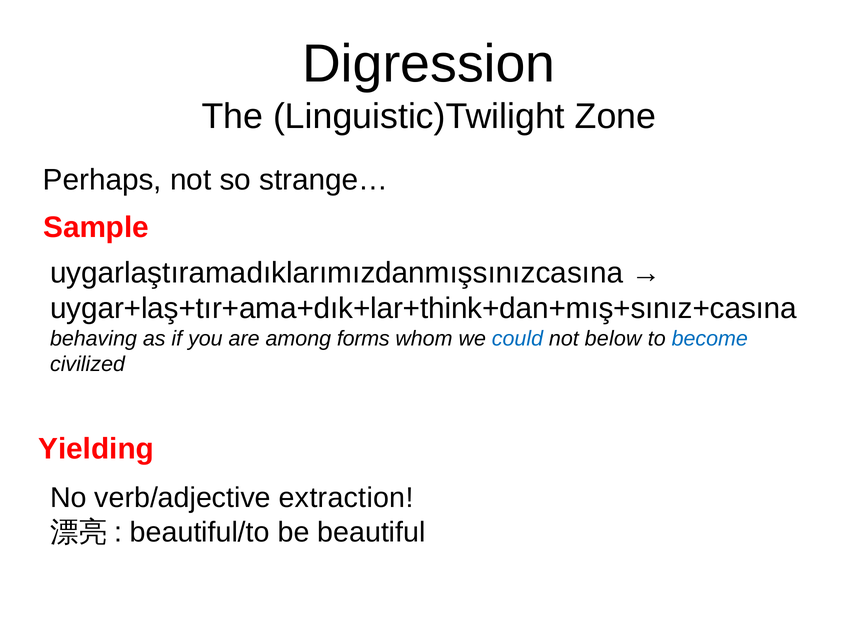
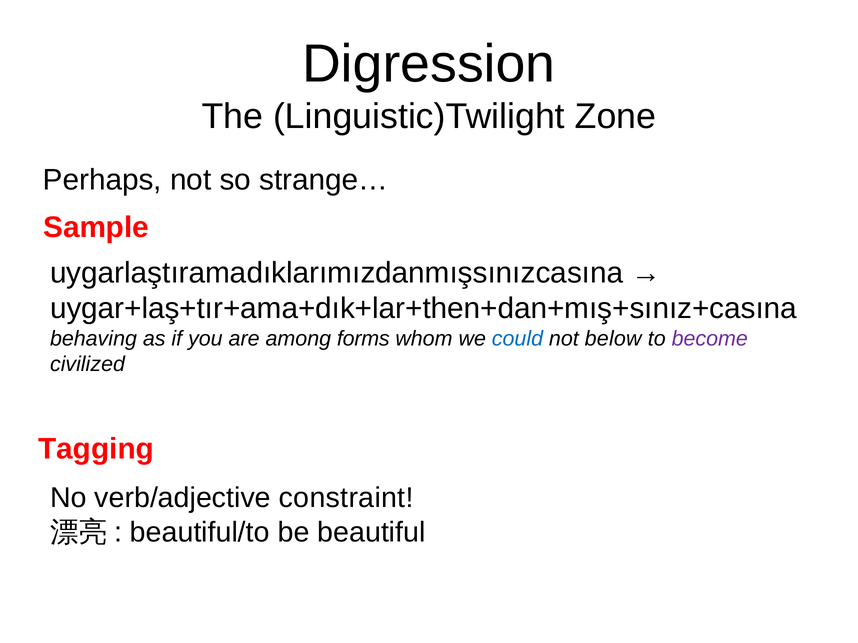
uygar+laş+tır+ama+dık+lar+think+dan+mış+sınız+casına: uygar+laş+tır+ama+dık+lar+think+dan+mış+sınız+casına -> uygar+laş+tır+ama+dık+lar+then+dan+mış+sınız+casına
become colour: blue -> purple
Yielding: Yielding -> Tagging
extraction: extraction -> constraint
